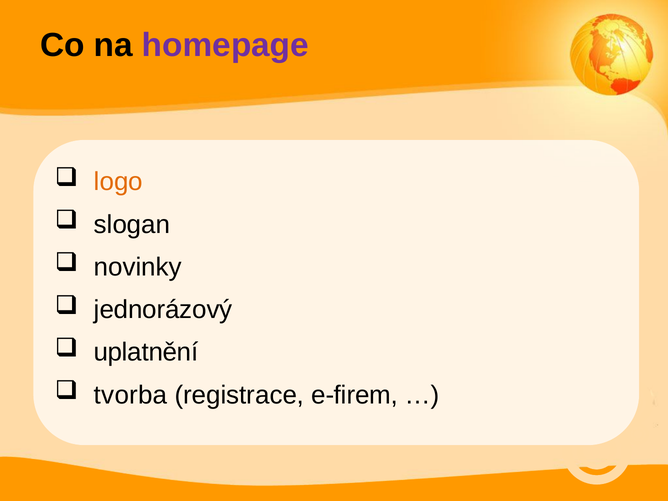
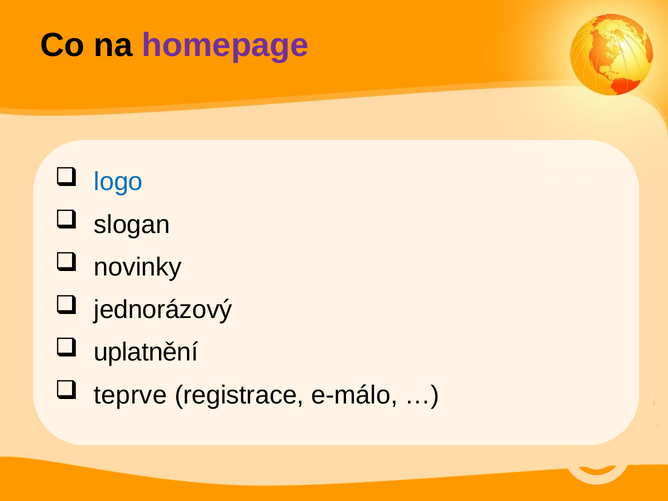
logo colour: orange -> blue
tvorba: tvorba -> teprve
e-firem: e-firem -> e-málo
